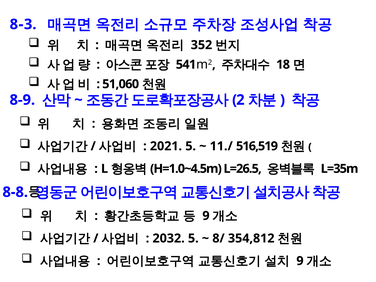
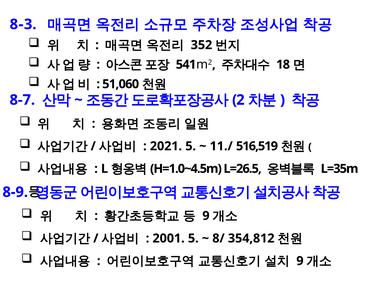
8-9: 8-9 -> 8-7
8-8: 8-8 -> 8-9
2032: 2032 -> 2001
